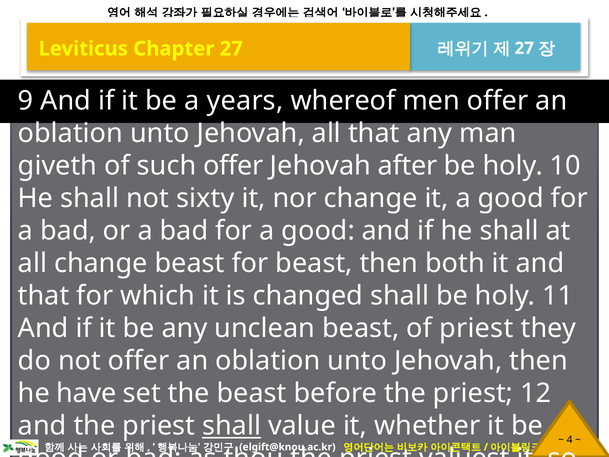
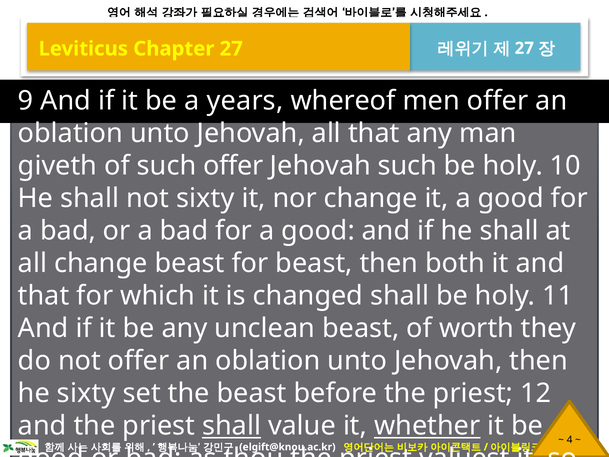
Jehovah after: after -> such
of priest: priest -> worth
he have: have -> sixty
whether underline: none -> present
